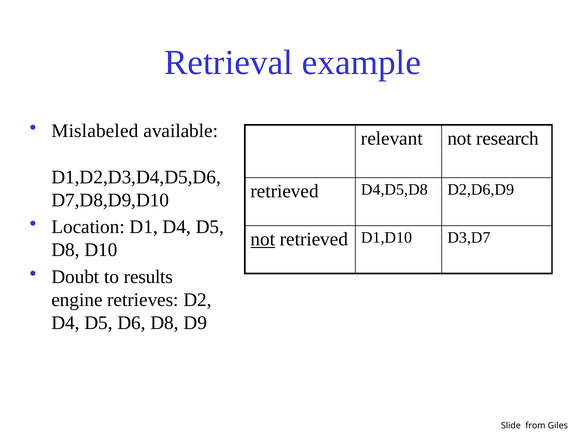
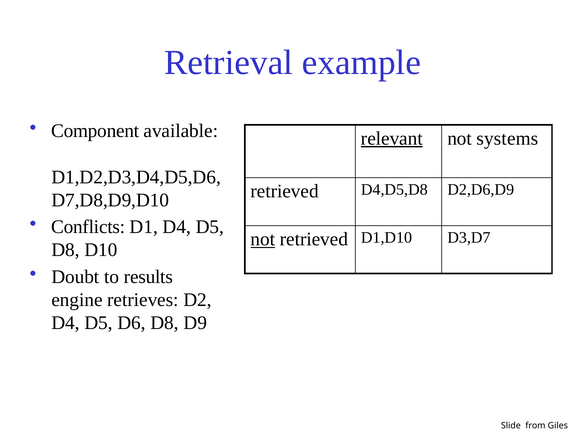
Mislabeled: Mislabeled -> Component
relevant underline: none -> present
research: research -> systems
Location: Location -> Conflicts
